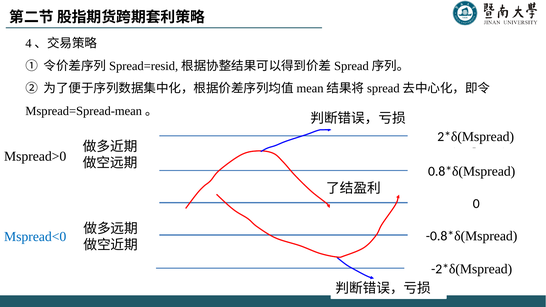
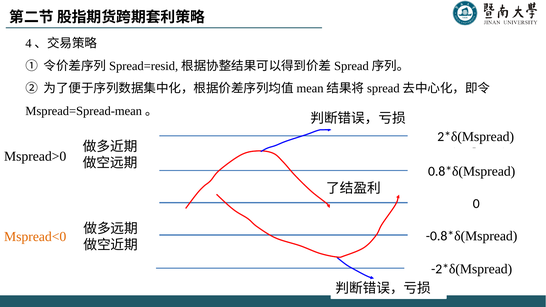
Mspread<0 colour: blue -> orange
